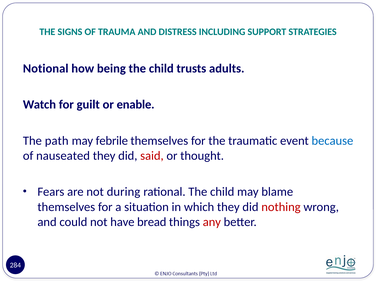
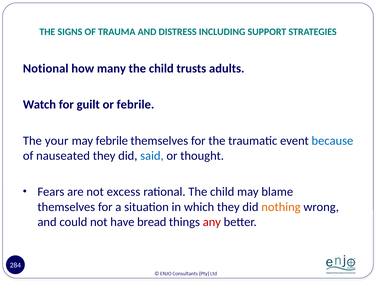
being: being -> many
or enable: enable -> febrile
path: path -> your
said colour: red -> blue
during: during -> excess
nothing colour: red -> orange
